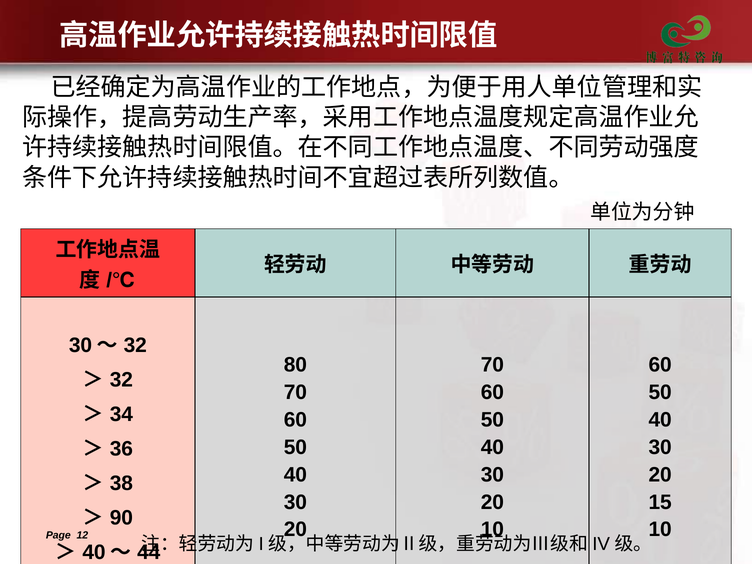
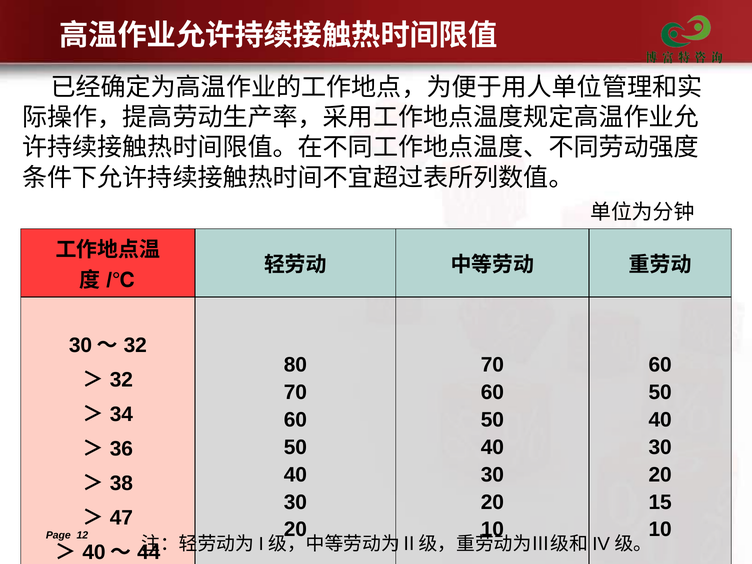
90: 90 -> 47
